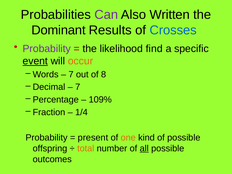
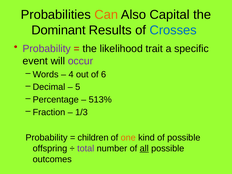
Can colour: purple -> orange
Written: Written -> Capital
find: find -> trait
event underline: present -> none
occur colour: orange -> purple
7 at (71, 74): 7 -> 4
8: 8 -> 6
7 at (78, 87): 7 -> 5
109%: 109% -> 513%
1/4: 1/4 -> 1/3
present: present -> children
total colour: orange -> purple
